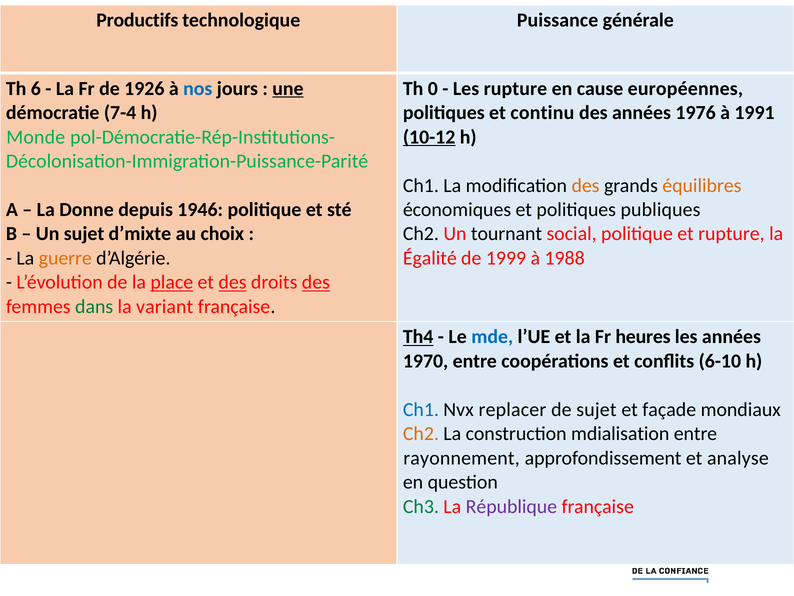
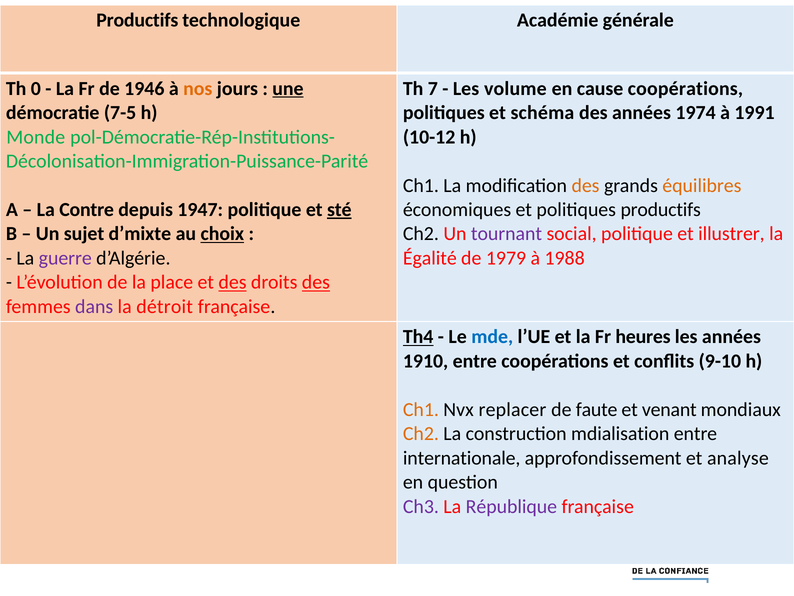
Puissance: Puissance -> Académie
6: 6 -> 0
1926: 1926 -> 1946
nos colour: blue -> orange
0: 0 -> 7
Les rupture: rupture -> volume
cause européennes: européennes -> coopérations
7-4: 7-4 -> 7-5
continu: continu -> schéma
1976: 1976 -> 1974
10-12 underline: present -> none
Donne: Donne -> Contre
1946: 1946 -> 1947
sté underline: none -> present
politiques publiques: publiques -> productifs
choix underline: none -> present
tournant colour: black -> purple
et rupture: rupture -> illustrer
guerre colour: orange -> purple
1999: 1999 -> 1979
place underline: present -> none
dans colour: green -> purple
variant: variant -> détroit
1970: 1970 -> 1910
6-10: 6-10 -> 9-10
Ch1 at (421, 409) colour: blue -> orange
de sujet: sujet -> faute
façade: façade -> venant
rayonnement: rayonnement -> internationale
Ch3 colour: green -> purple
